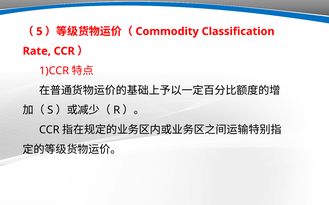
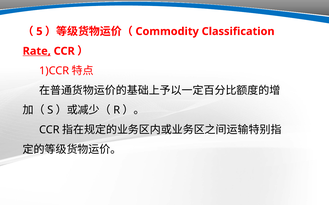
Rate underline: none -> present
